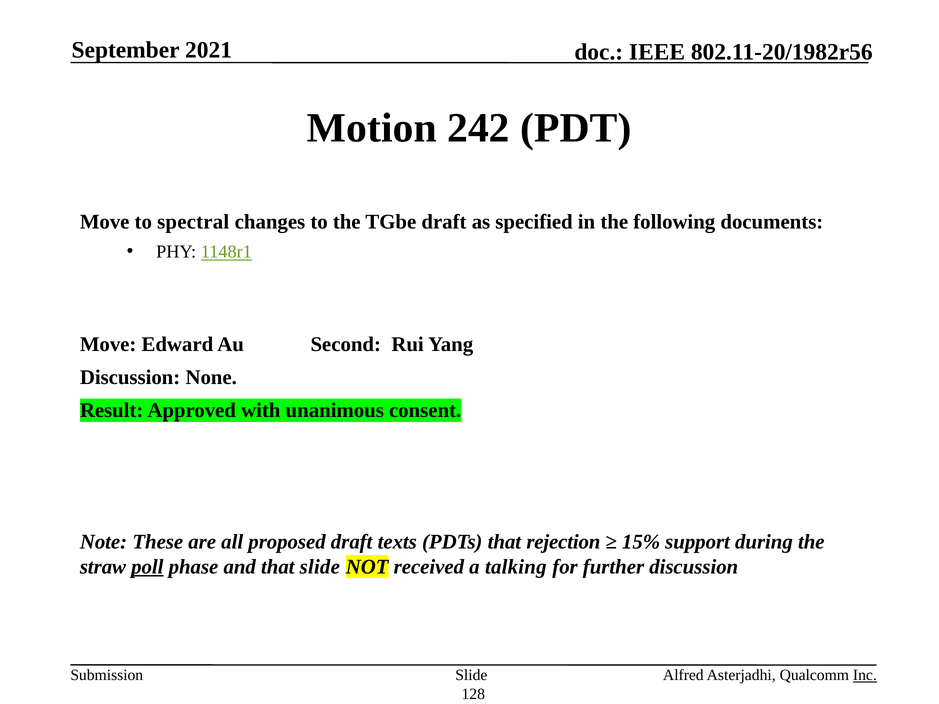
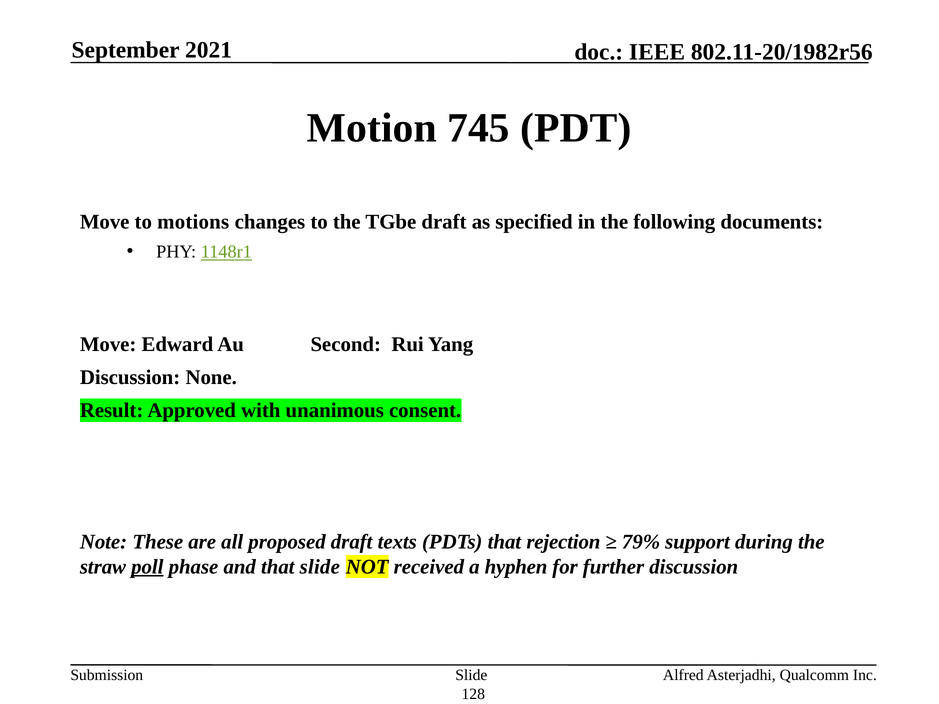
242: 242 -> 745
spectral: spectral -> motions
15%: 15% -> 79%
talking: talking -> hyphen
Inc underline: present -> none
